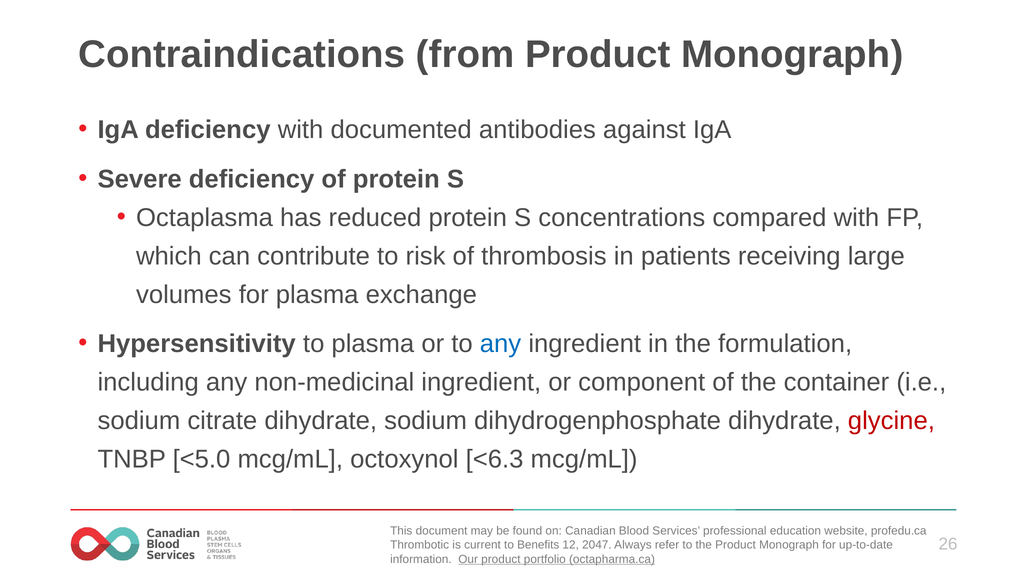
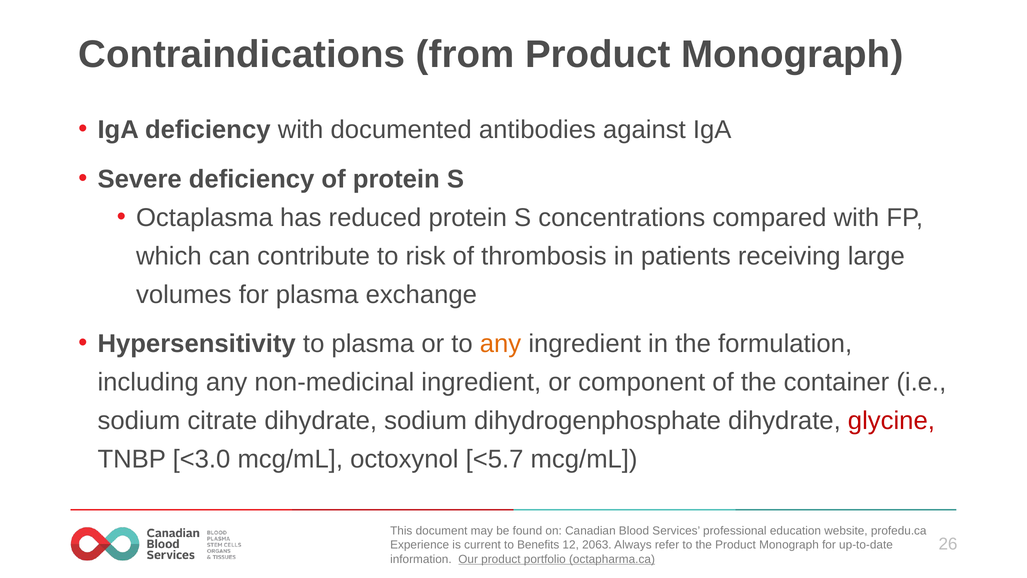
any at (500, 344) colour: blue -> orange
<5.0: <5.0 -> <3.0
<6.3: <6.3 -> <5.7
Thrombotic: Thrombotic -> Experience
2047: 2047 -> 2063
